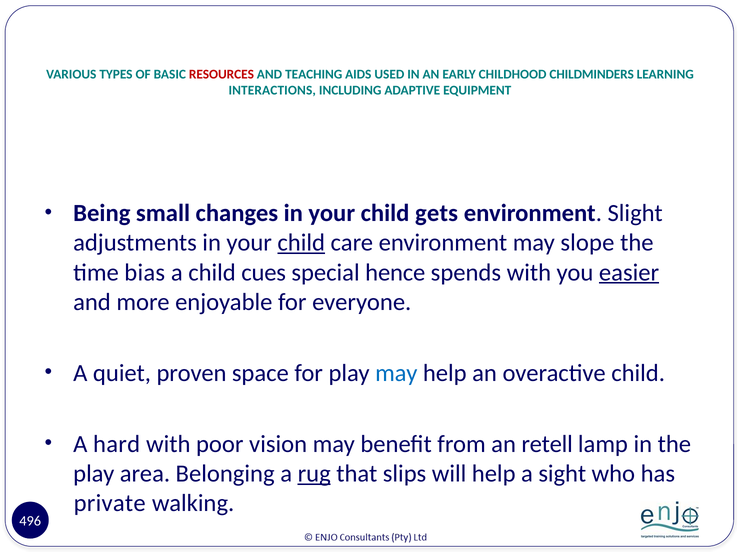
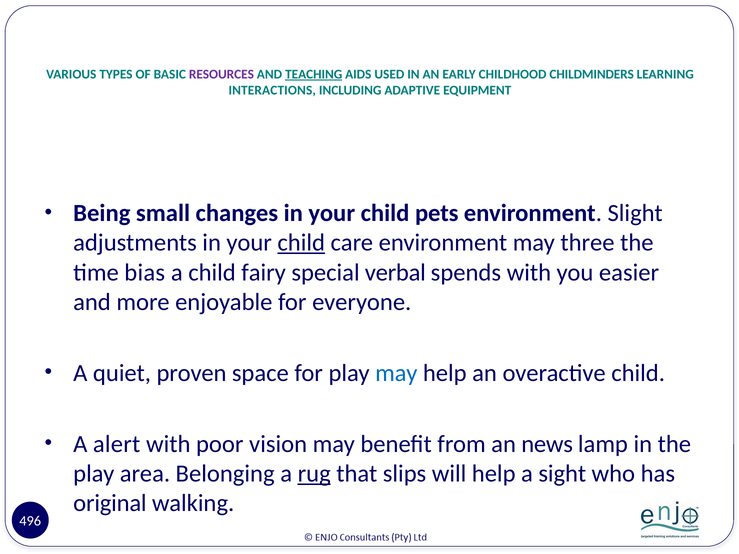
RESOURCES colour: red -> purple
TEACHING underline: none -> present
gets: gets -> pets
slope: slope -> three
cues: cues -> fairy
hence: hence -> verbal
easier underline: present -> none
hard: hard -> alert
retell: retell -> news
private: private -> original
